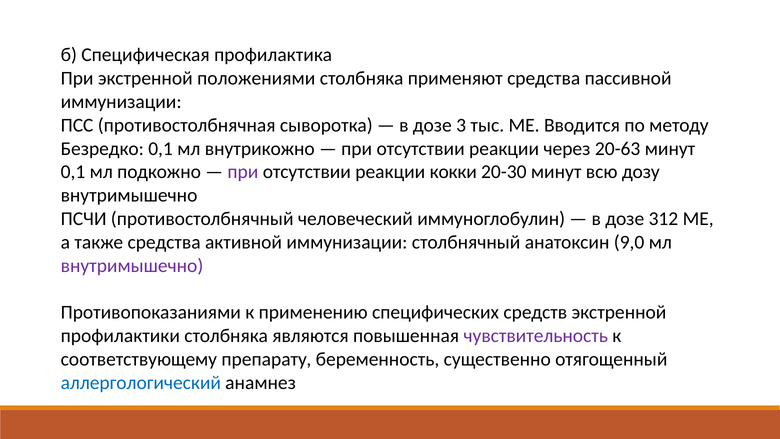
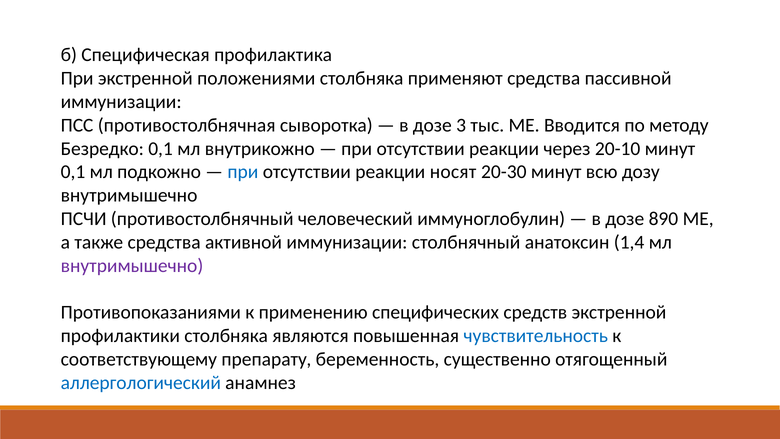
20-63: 20-63 -> 20-10
при at (243, 172) colour: purple -> blue
кокки: кокки -> носят
312: 312 -> 890
9,0: 9,0 -> 1,4
чувствительность colour: purple -> blue
